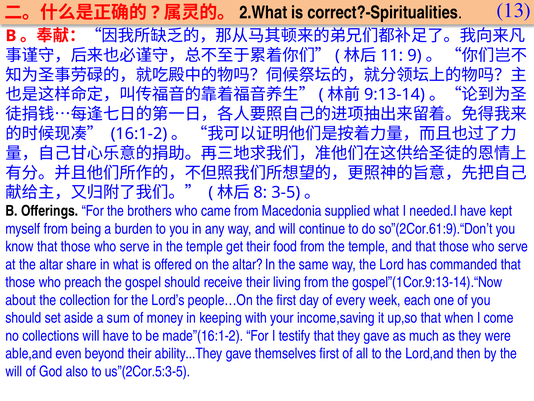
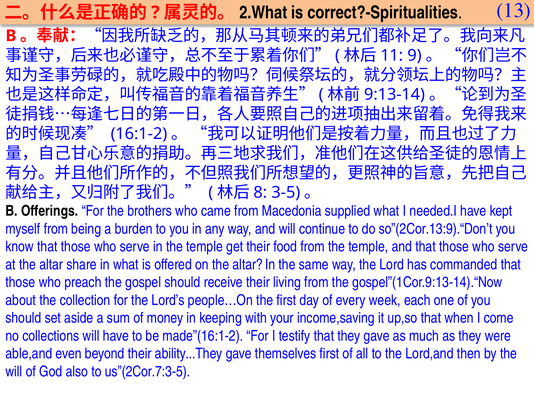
so”(2Cor.61:9).“Don’t: so”(2Cor.61:9).“Don’t -> so”(2Cor.13:9).“Don’t
us”(2Cor.5:3-5: us”(2Cor.5:3-5 -> us”(2Cor.7:3-5
